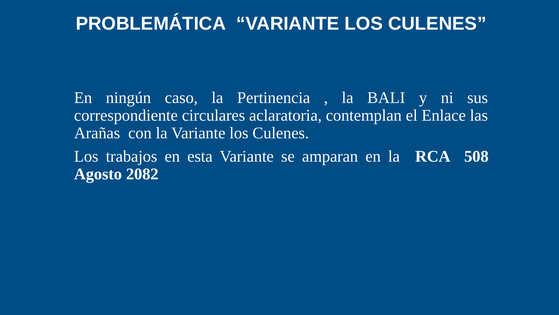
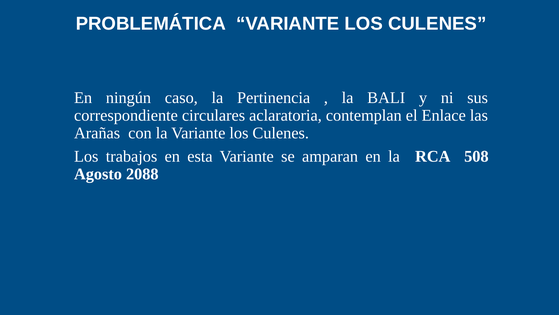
2082: 2082 -> 2088
